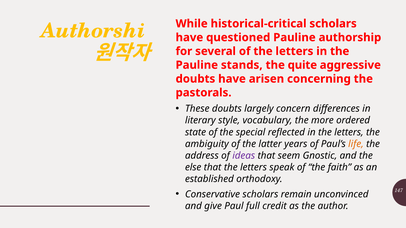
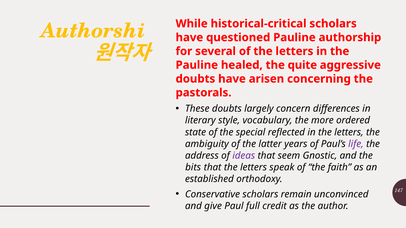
stands: stands -> healed
life colour: orange -> purple
else: else -> bits
